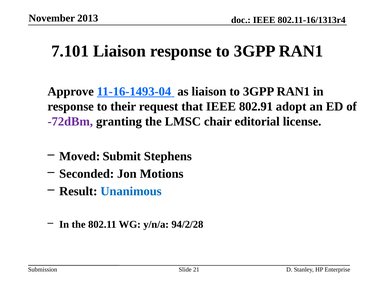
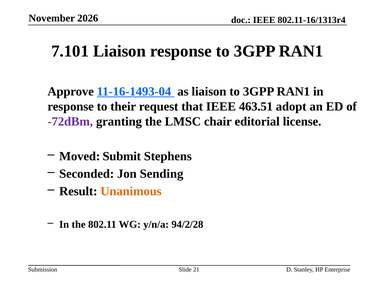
2013: 2013 -> 2026
802.91: 802.91 -> 463.51
Motions: Motions -> Sending
Unanimous colour: blue -> orange
